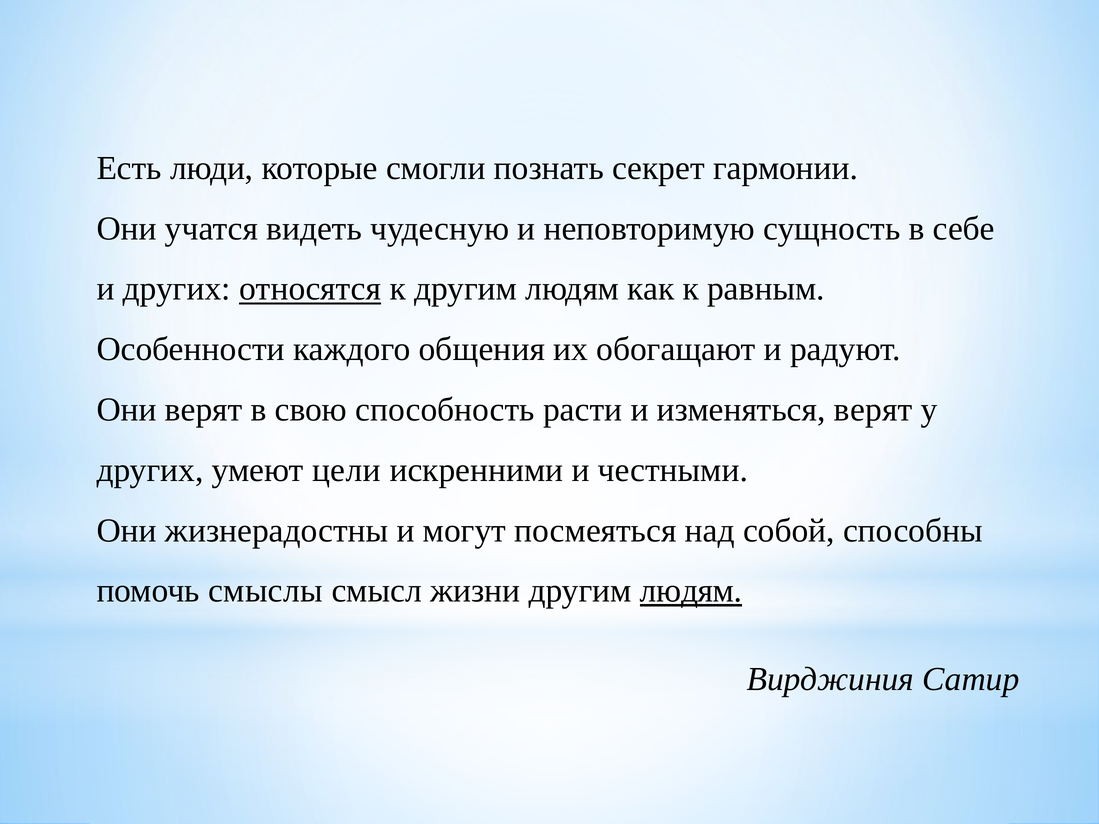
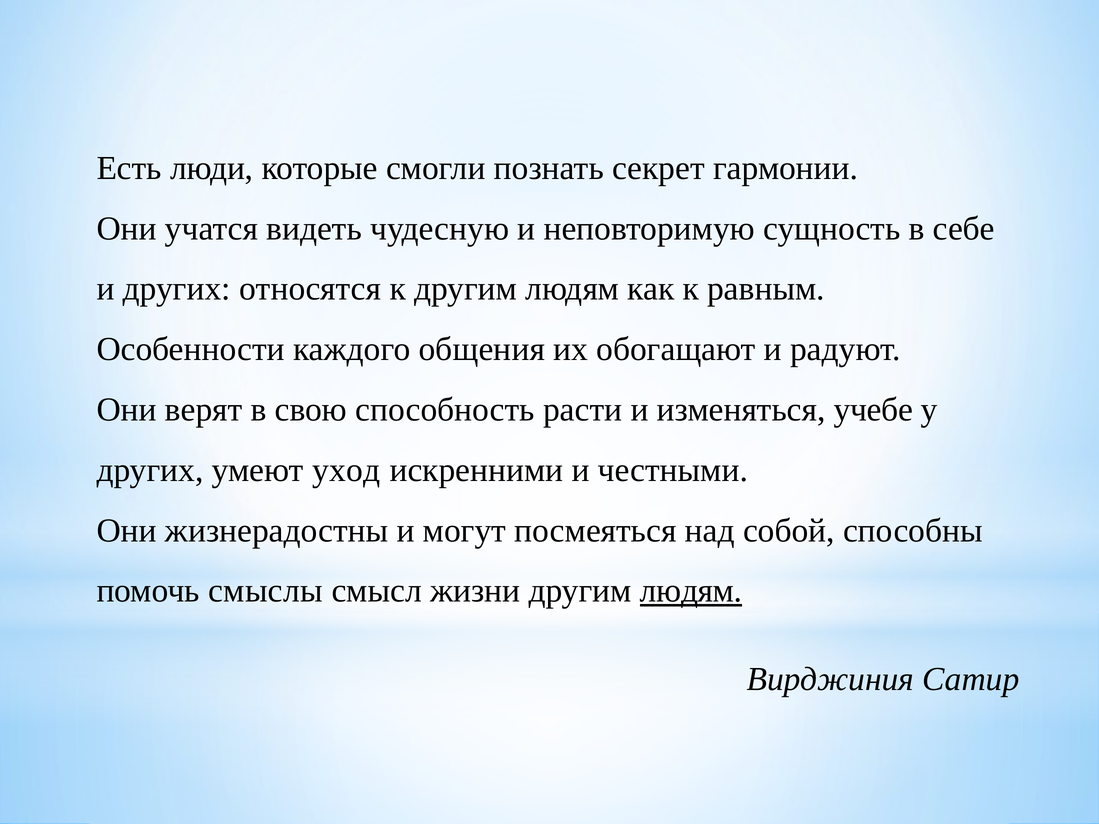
относятся underline: present -> none
изменяться верят: верят -> учебе
цели: цели -> уход
